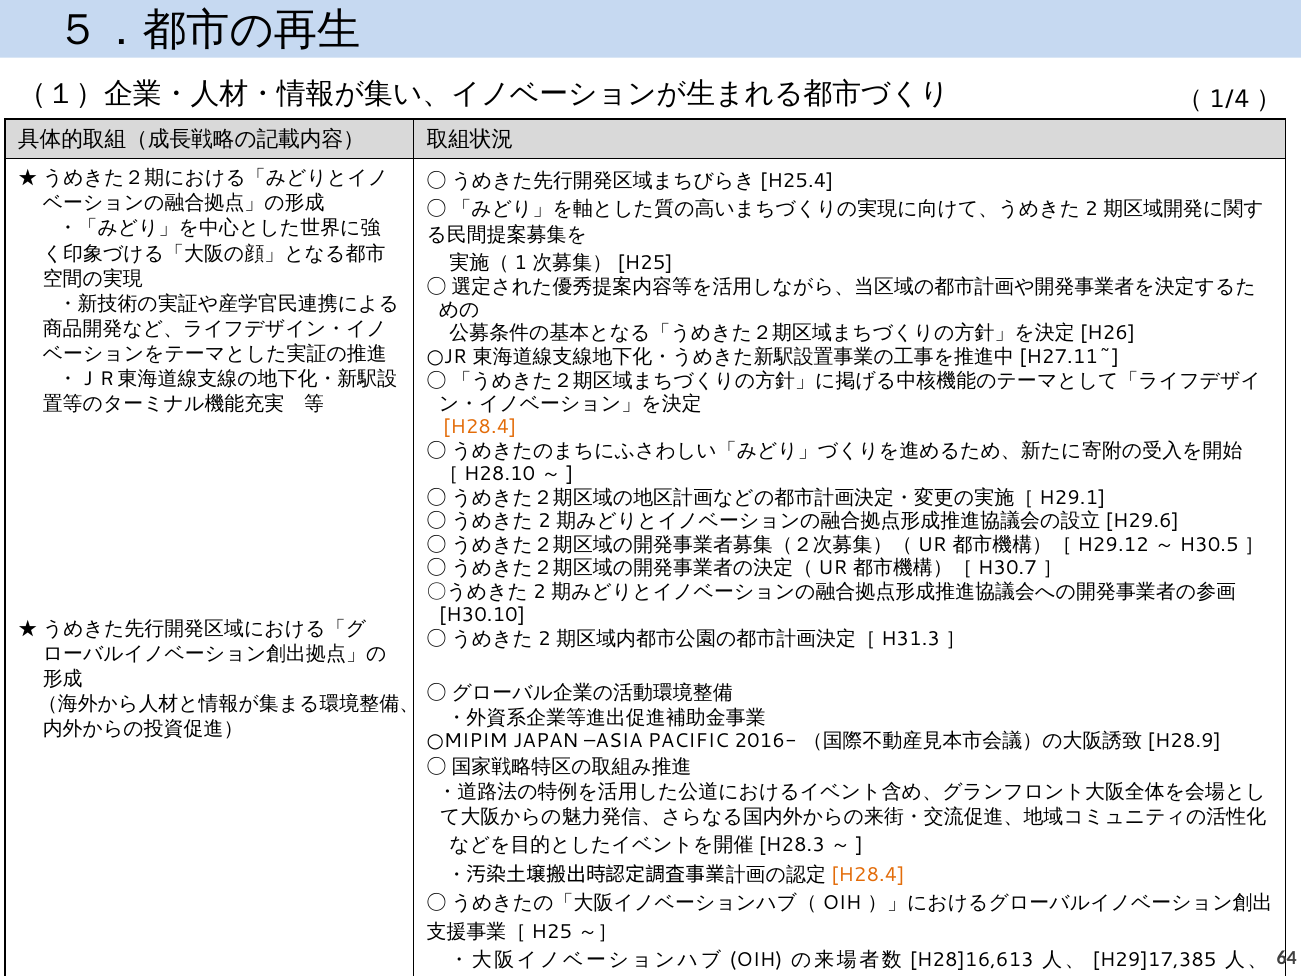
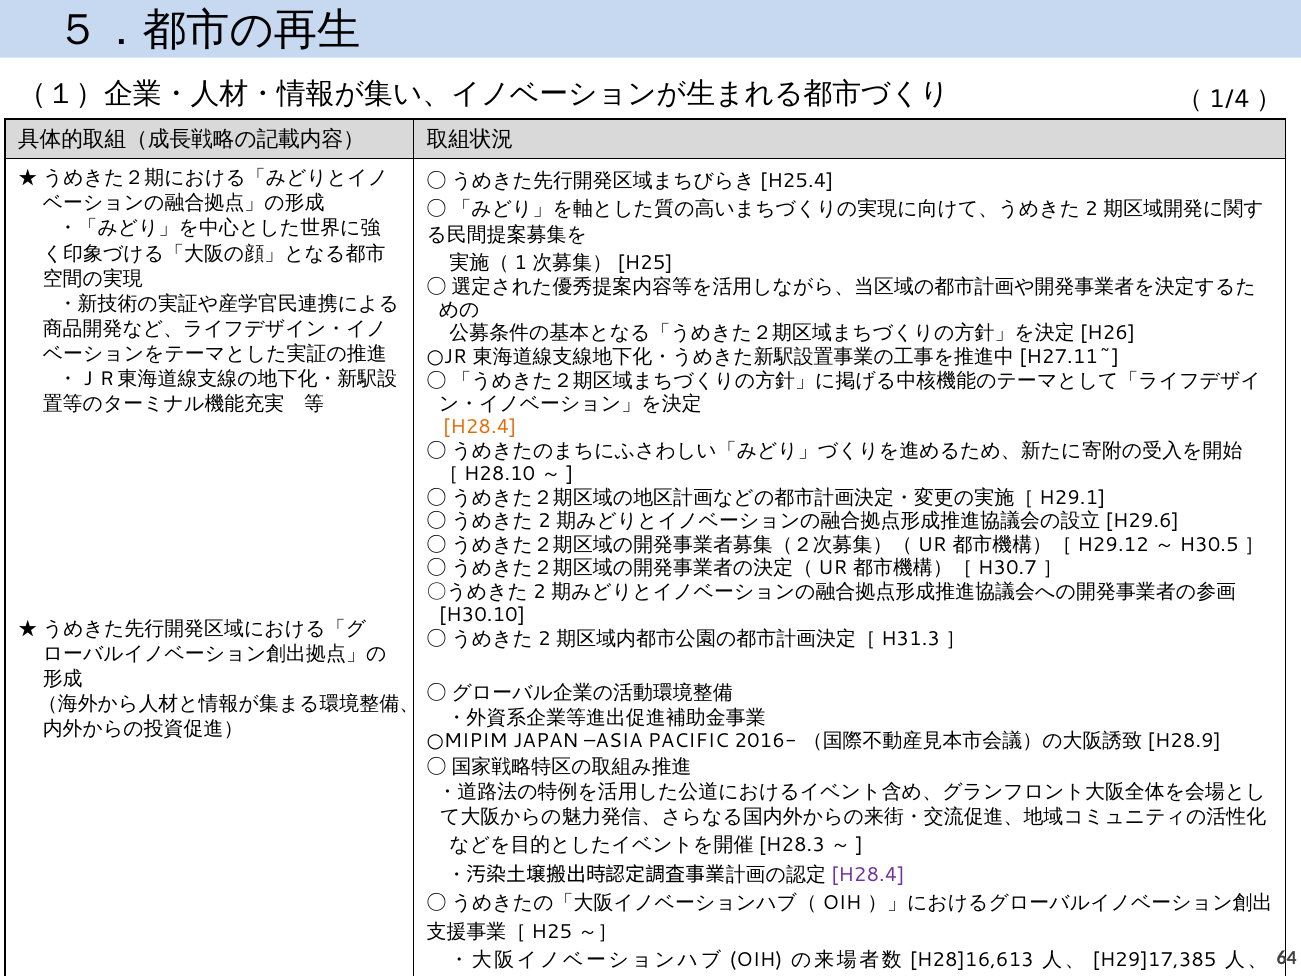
H28.4 at (868, 875) colour: orange -> purple
